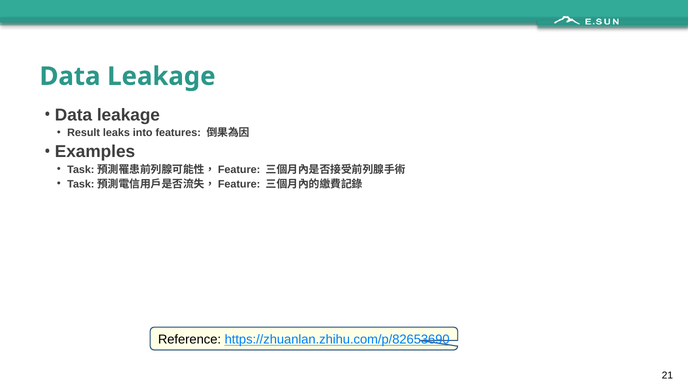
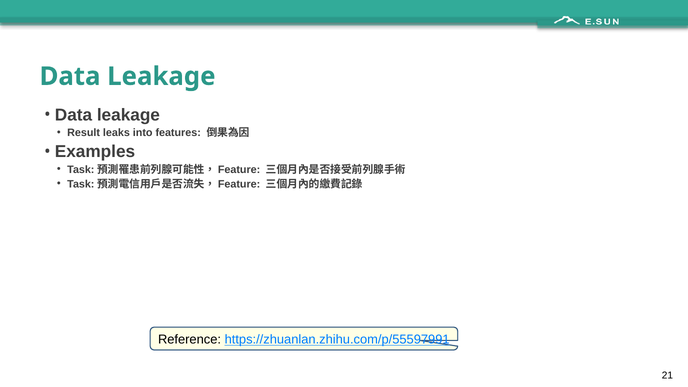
https://zhuanlan.zhihu.com/p/82653690: https://zhuanlan.zhihu.com/p/82653690 -> https://zhuanlan.zhihu.com/p/55597991
